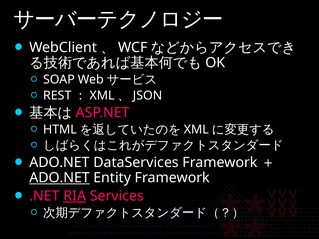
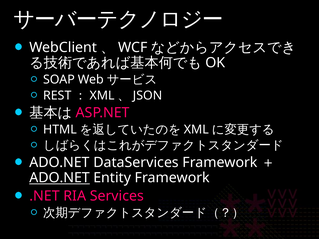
RIA underline: present -> none
